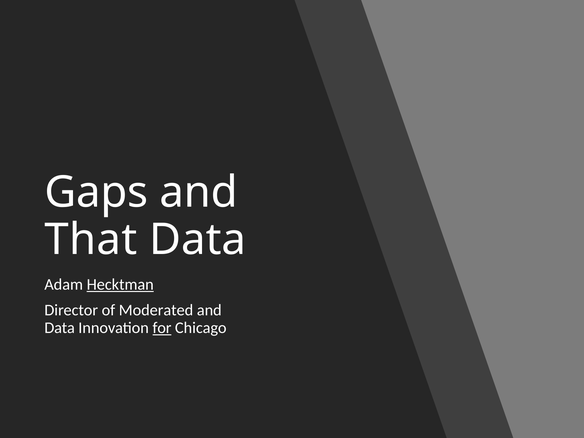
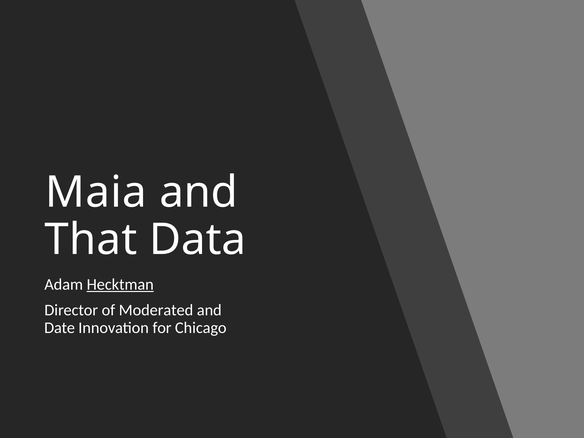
Gaps: Gaps -> Maia
Data at (60, 328): Data -> Date
for underline: present -> none
